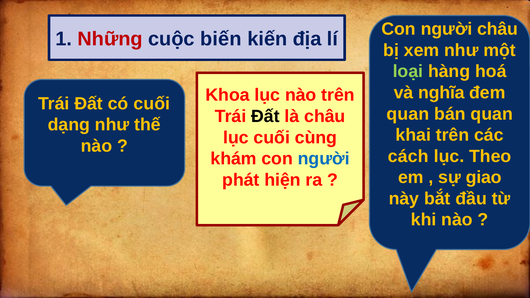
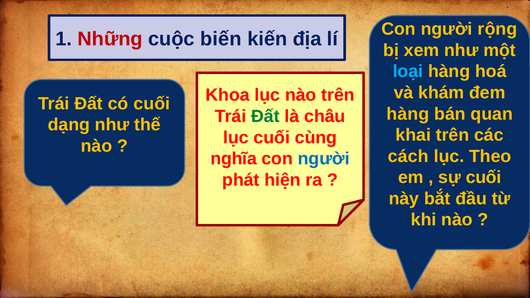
người châu: châu -> rộng
loại colour: light green -> light blue
nghĩa: nghĩa -> khám
quan at (408, 114): quan -> hàng
Đất at (265, 116) colour: black -> green
khám: khám -> nghĩa
sự giao: giao -> cuối
